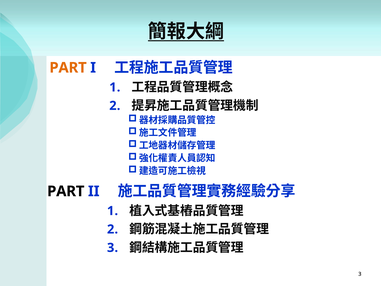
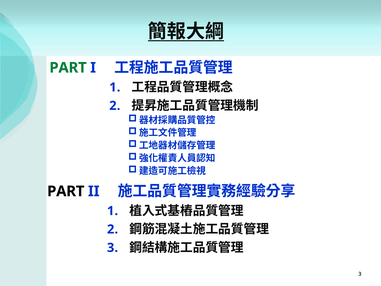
PART at (68, 68) colour: orange -> green
